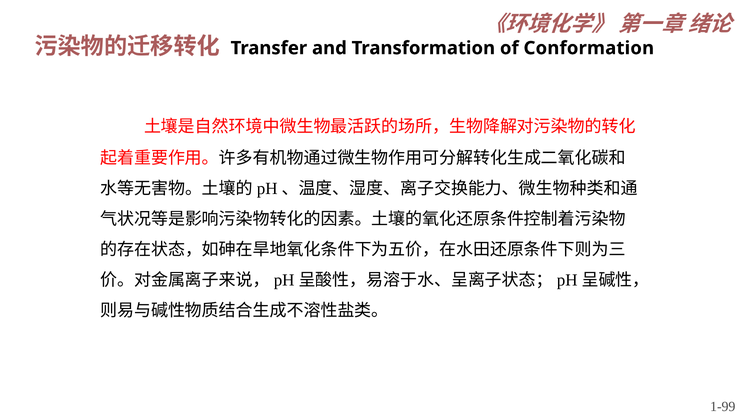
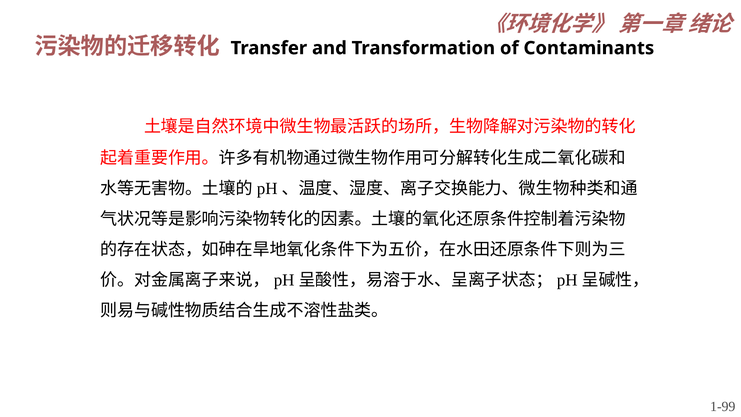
Conformation: Conformation -> Contaminants
